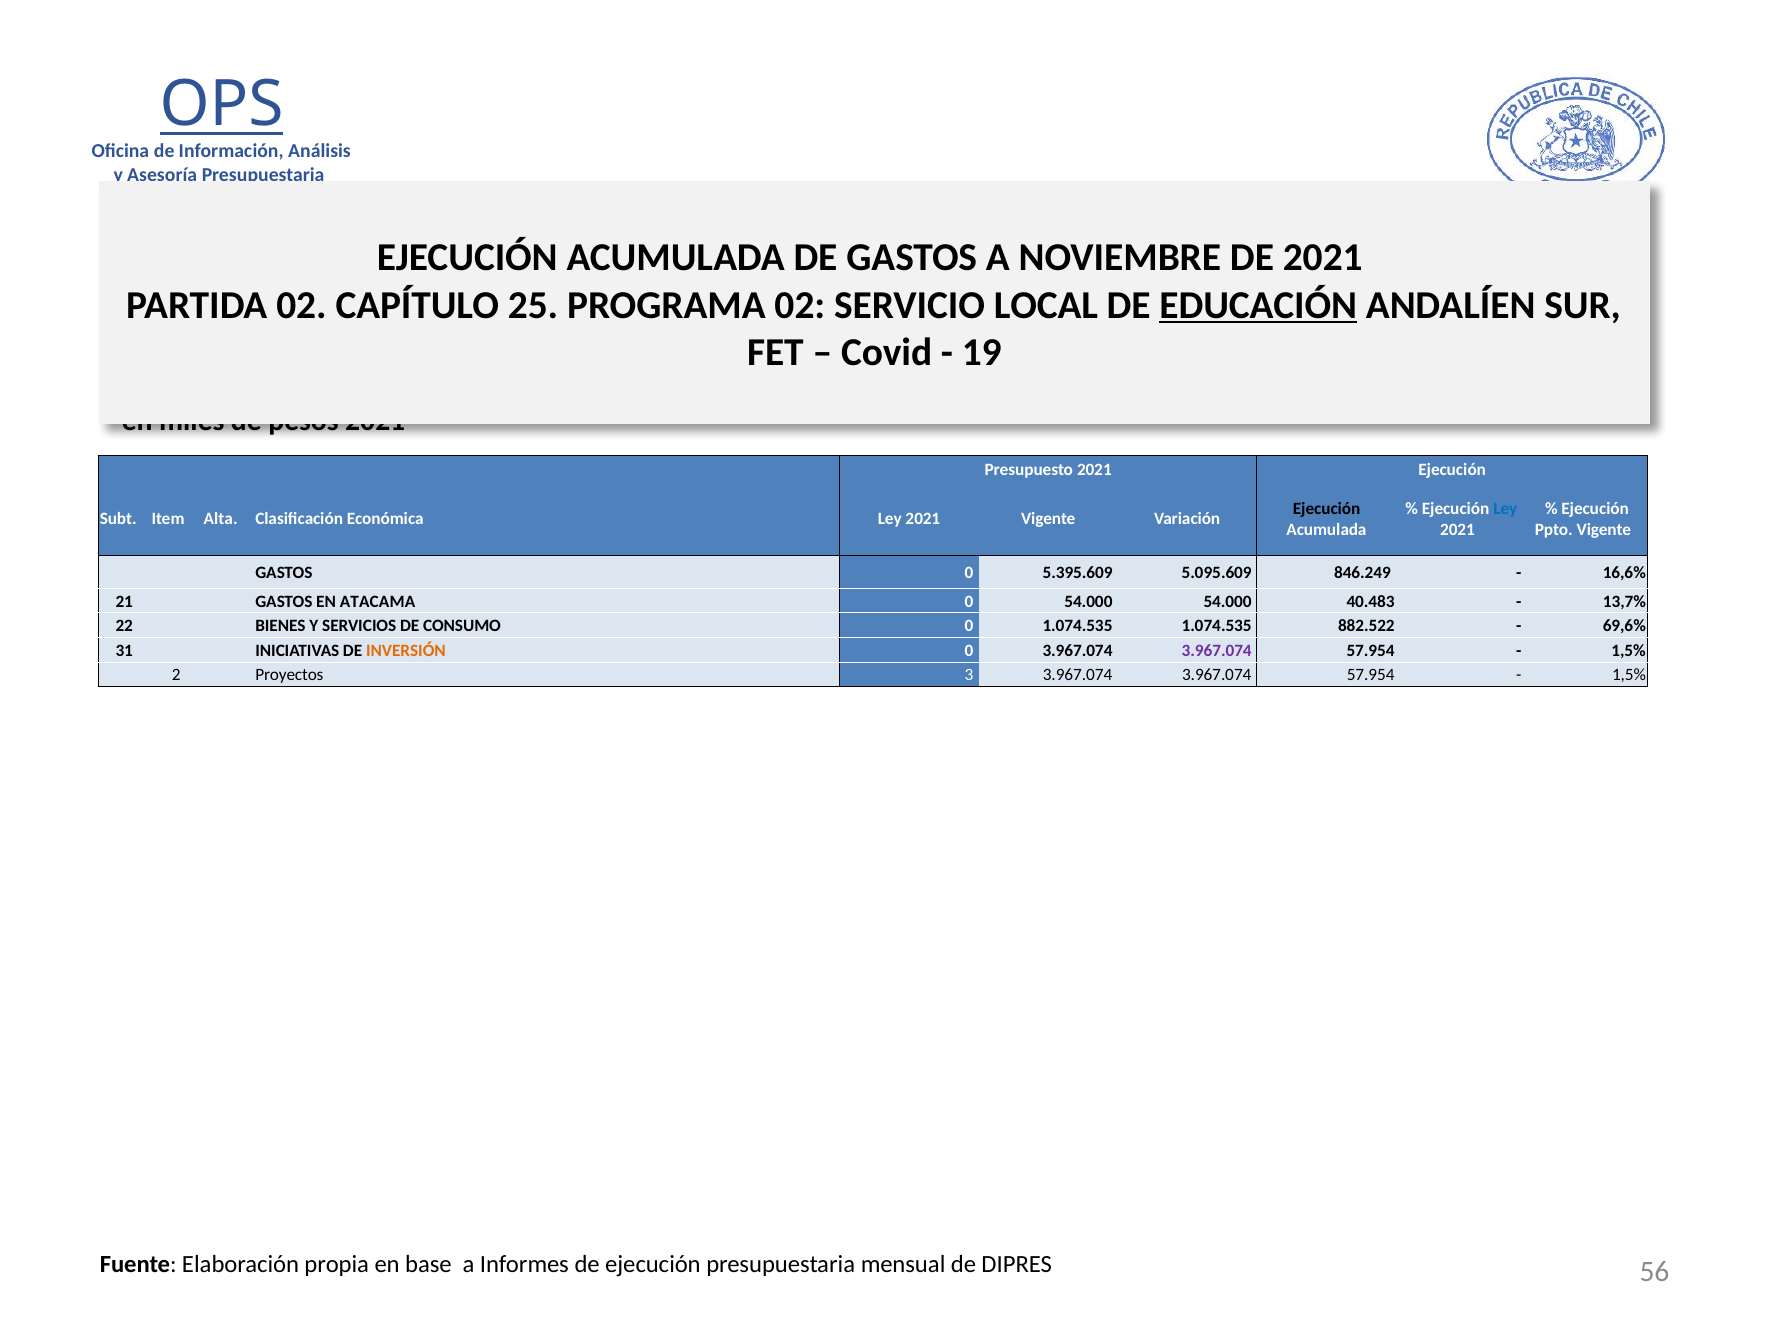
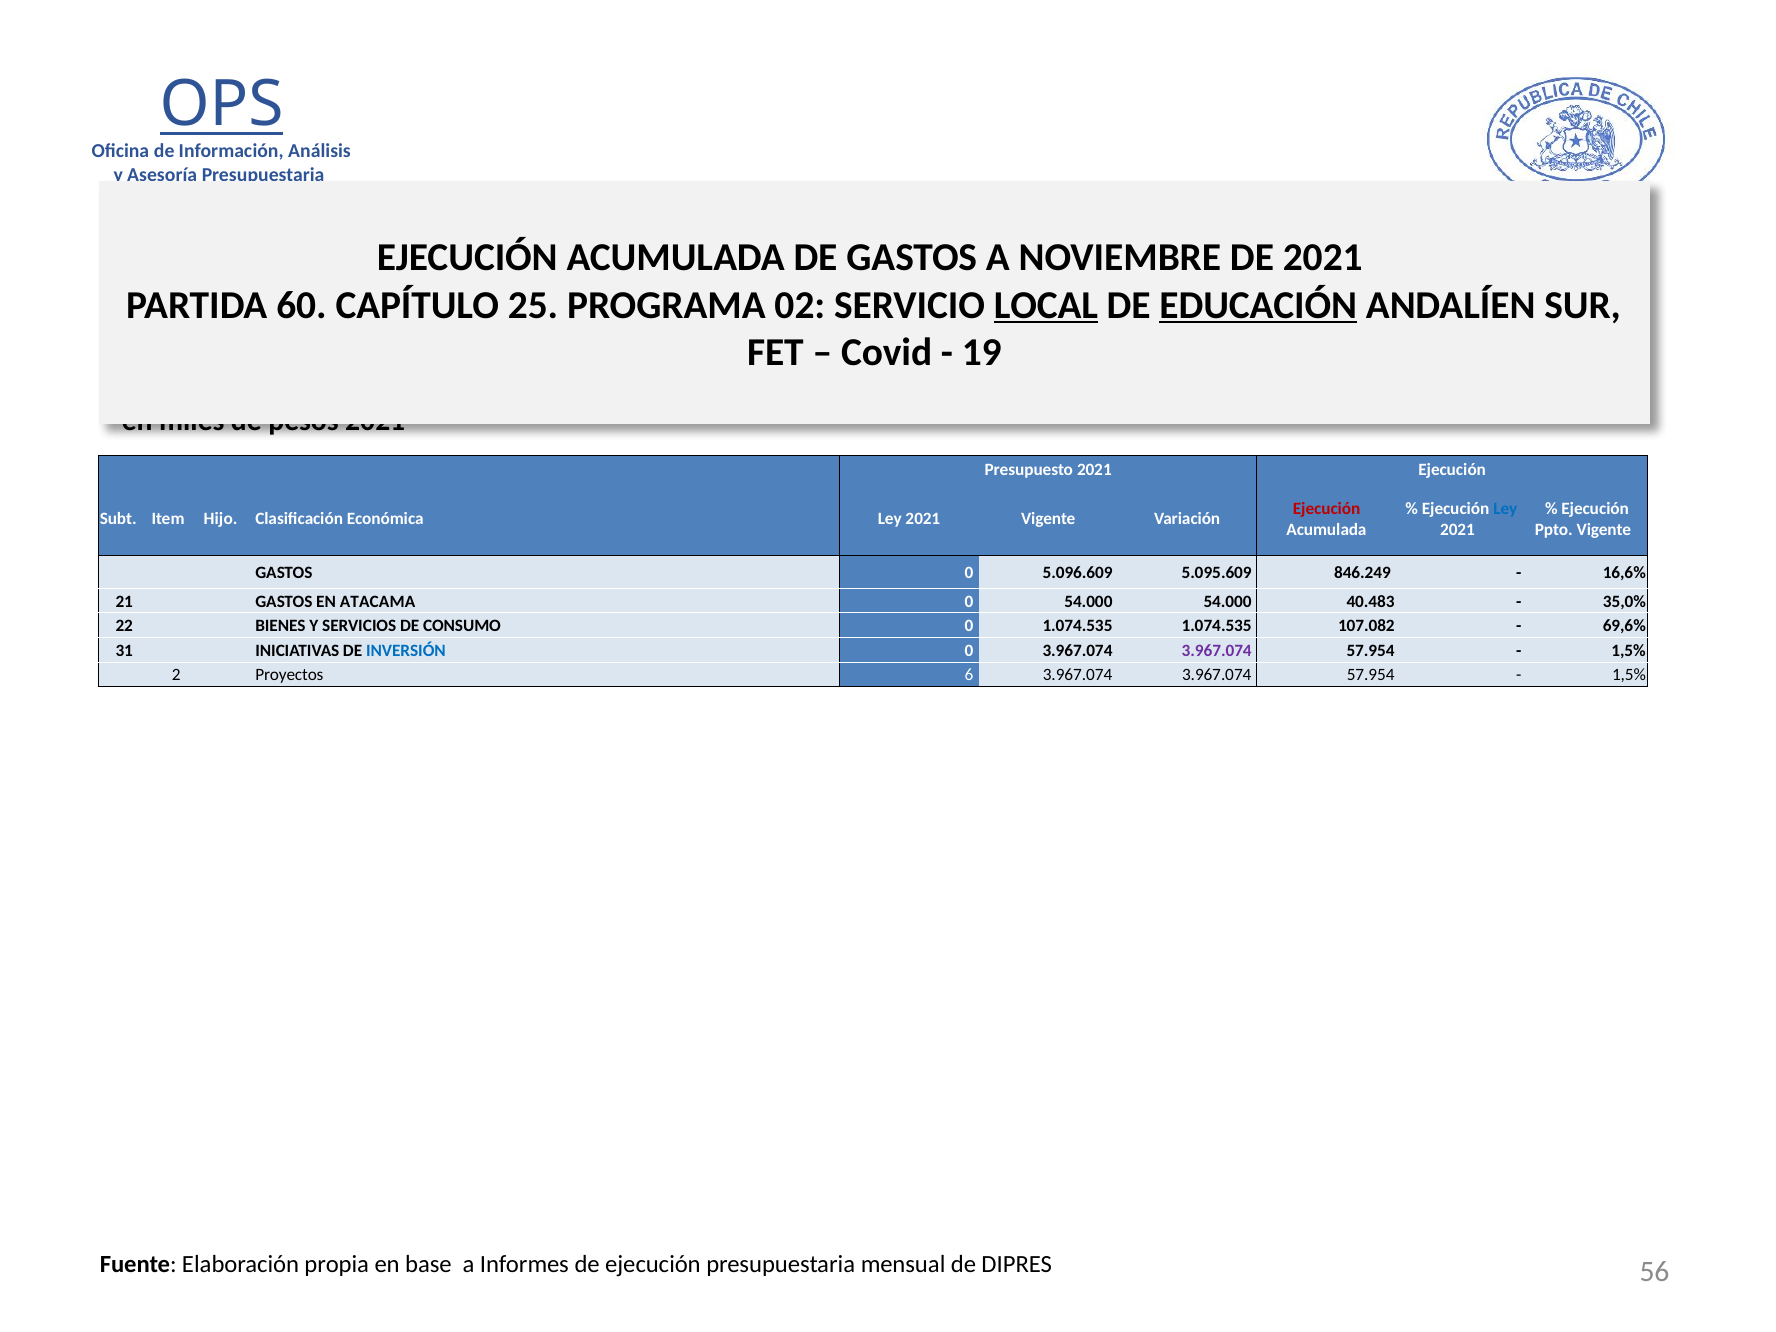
PARTIDA 02: 02 -> 60
LOCAL underline: none -> present
Ejecución at (1327, 509) colour: black -> red
Alta: Alta -> Hijo
5.395.609: 5.395.609 -> 5.096.609
13,7%: 13,7% -> 35,0%
882.522: 882.522 -> 107.082
INVERSIÓN colour: orange -> blue
3: 3 -> 6
